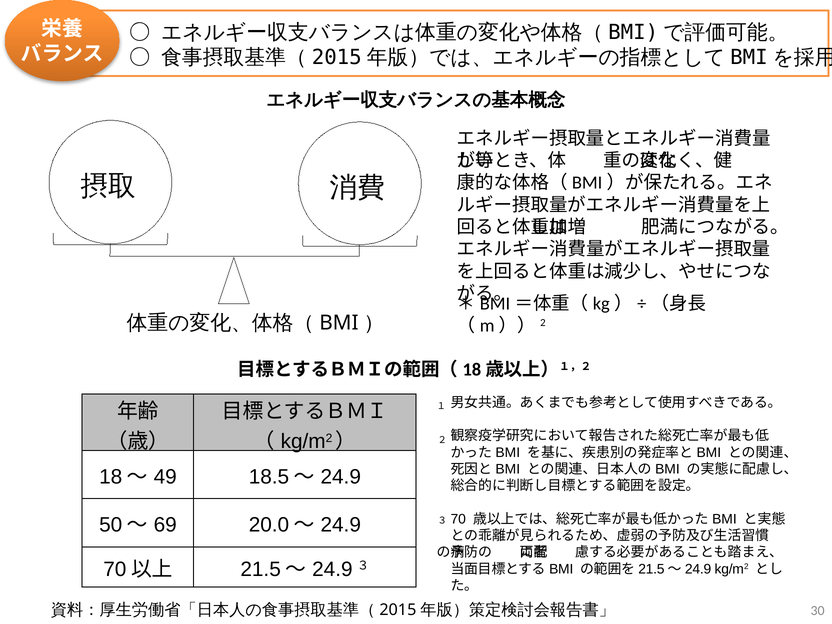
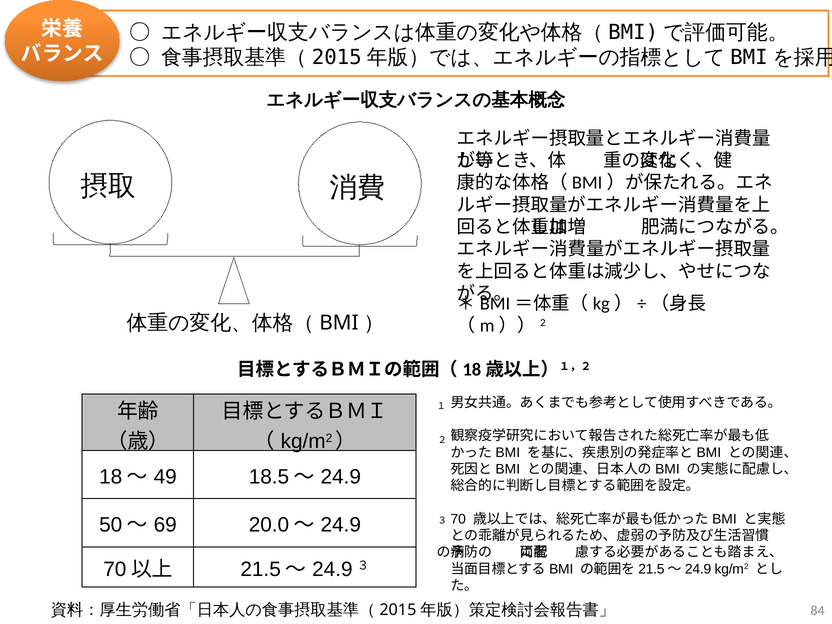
30: 30 -> 84
